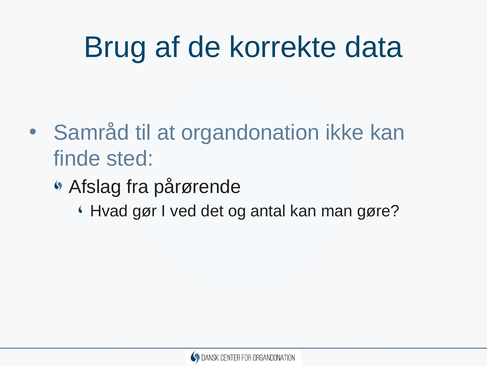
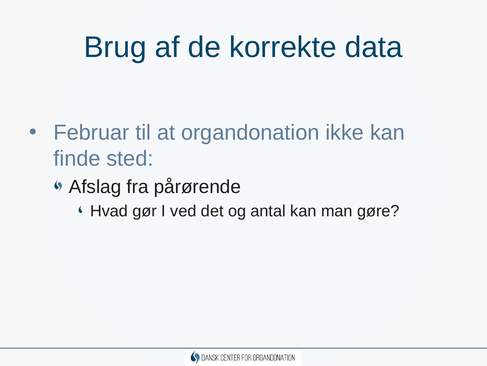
Samråd: Samråd -> Februar
